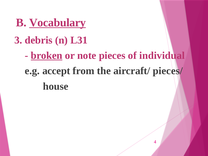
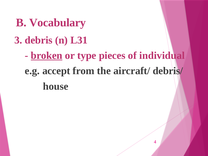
Vocabulary underline: present -> none
note: note -> type
pieces/: pieces/ -> debris/
